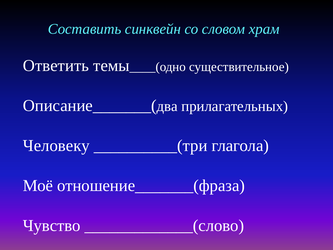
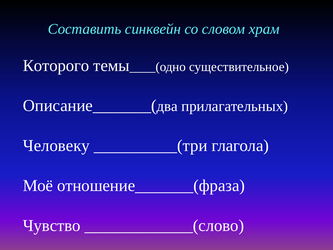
Ответить: Ответить -> Которого
